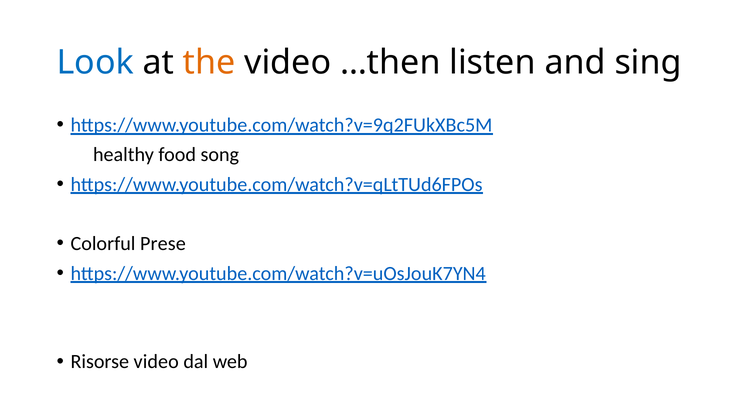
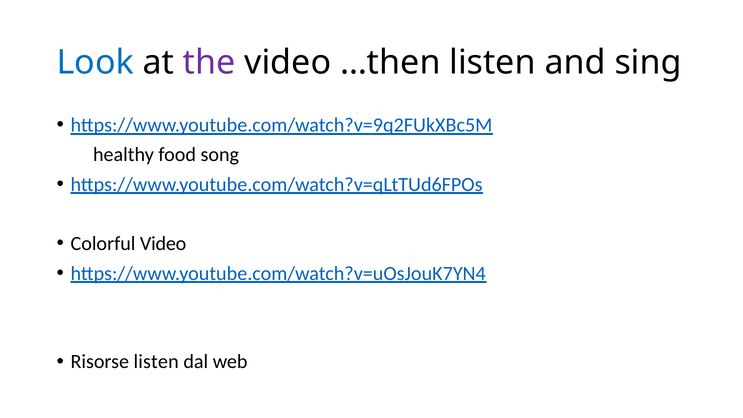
the colour: orange -> purple
Colorful Prese: Prese -> Video
Risorse video: video -> listen
